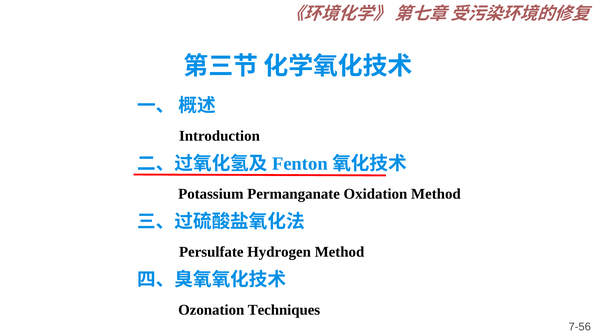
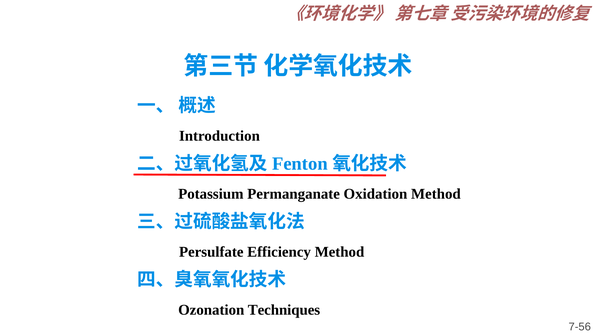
Hydrogen: Hydrogen -> Efficiency
